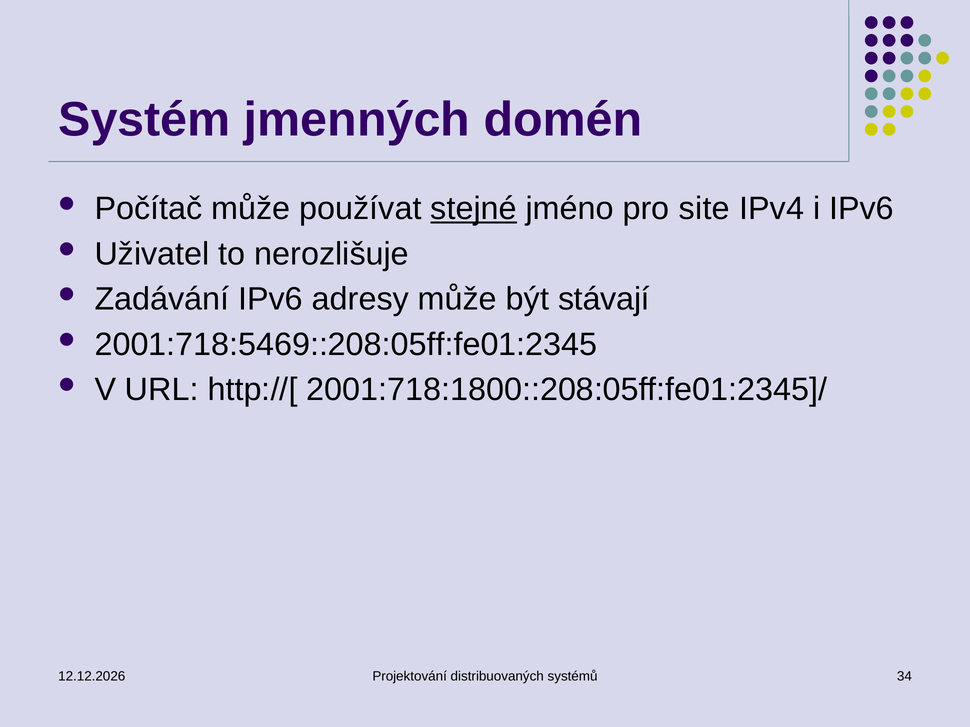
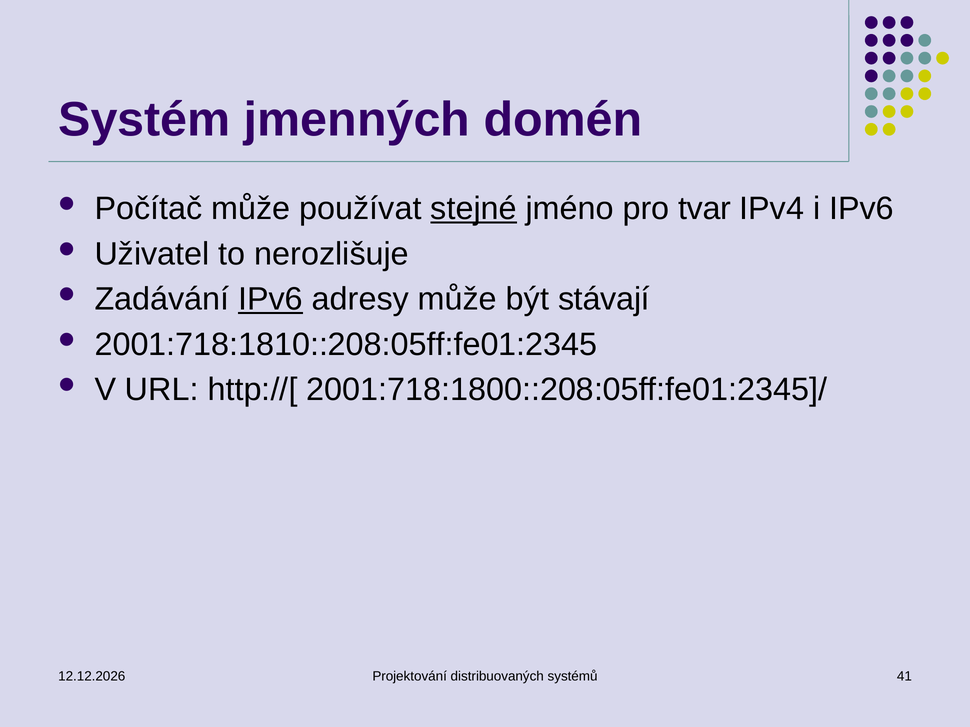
site: site -> tvar
IPv6 at (271, 299) underline: none -> present
2001:718:5469::208:05ff:fe01:2345: 2001:718:5469::208:05ff:fe01:2345 -> 2001:718:1810::208:05ff:fe01:2345
34: 34 -> 41
